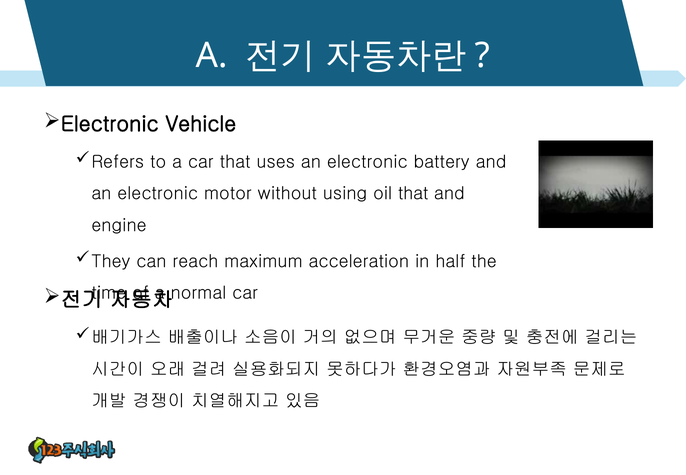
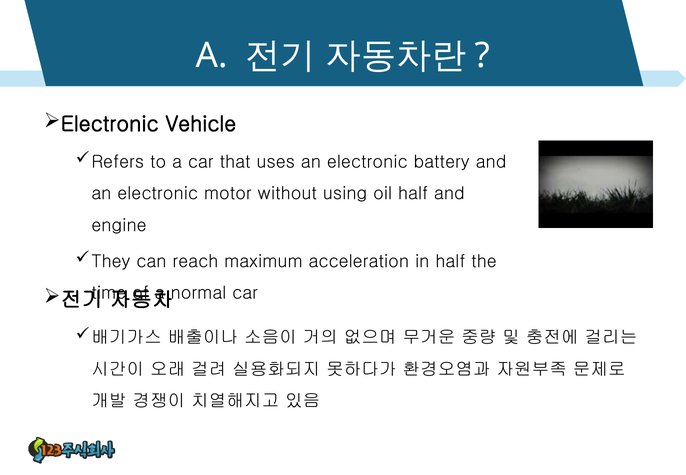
oil that: that -> half
